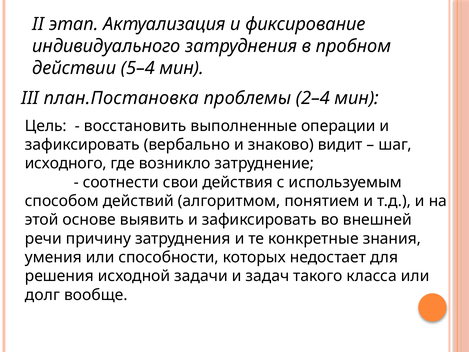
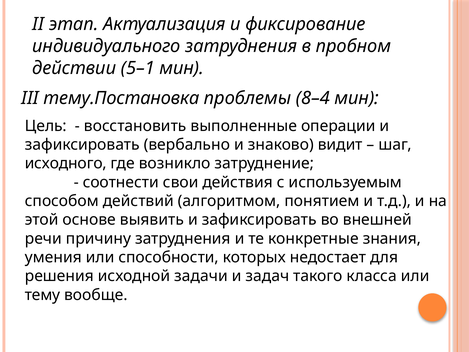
5–4: 5–4 -> 5–1
план.Постановка: план.Постановка -> тему.Постановка
2–4: 2–4 -> 8–4
долг: долг -> тему
